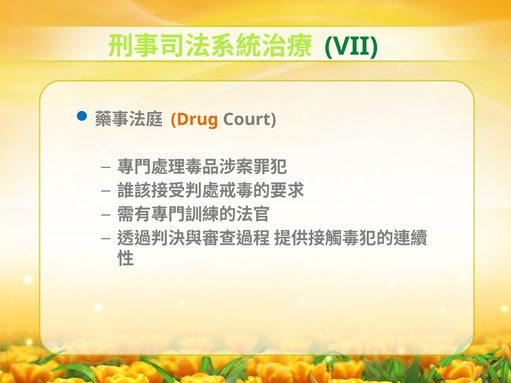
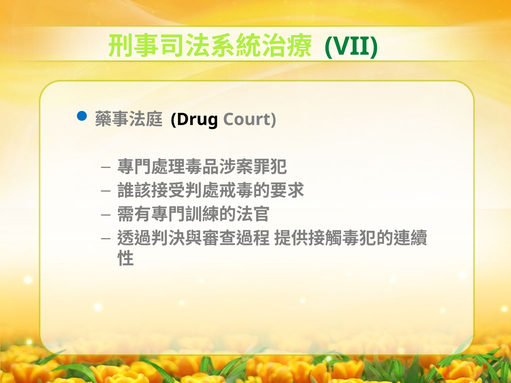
Drug colour: orange -> black
